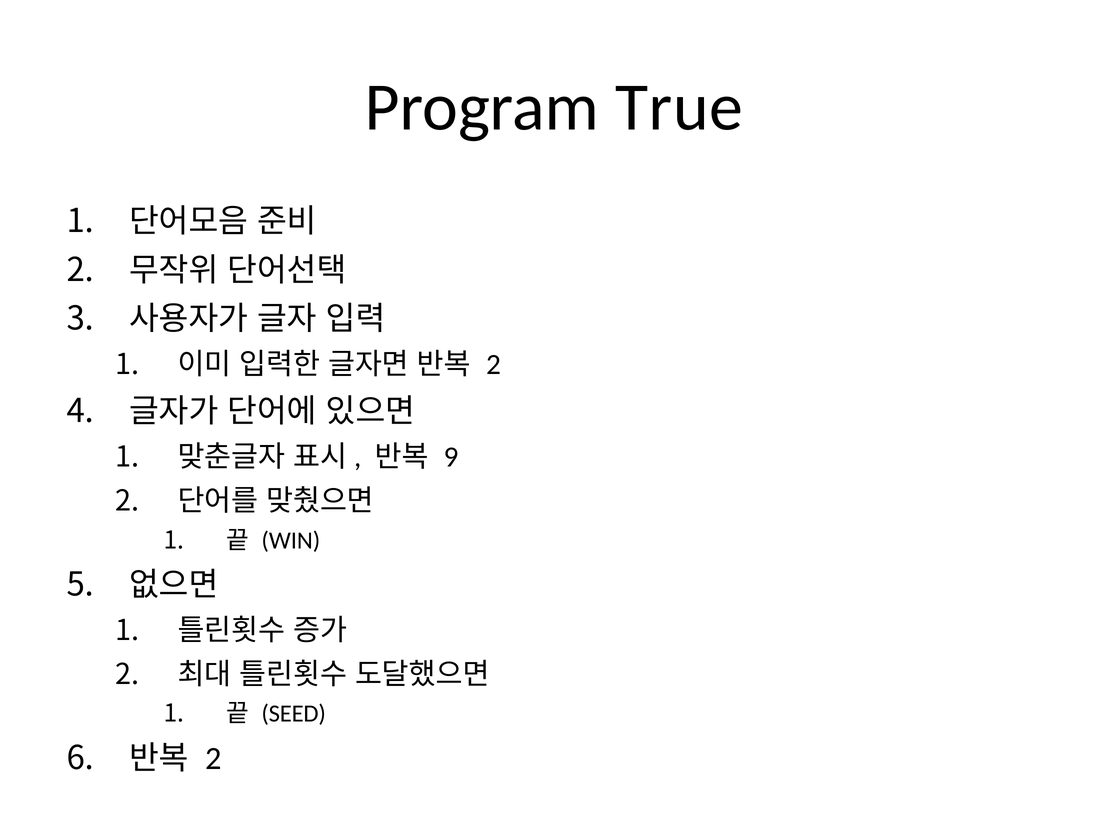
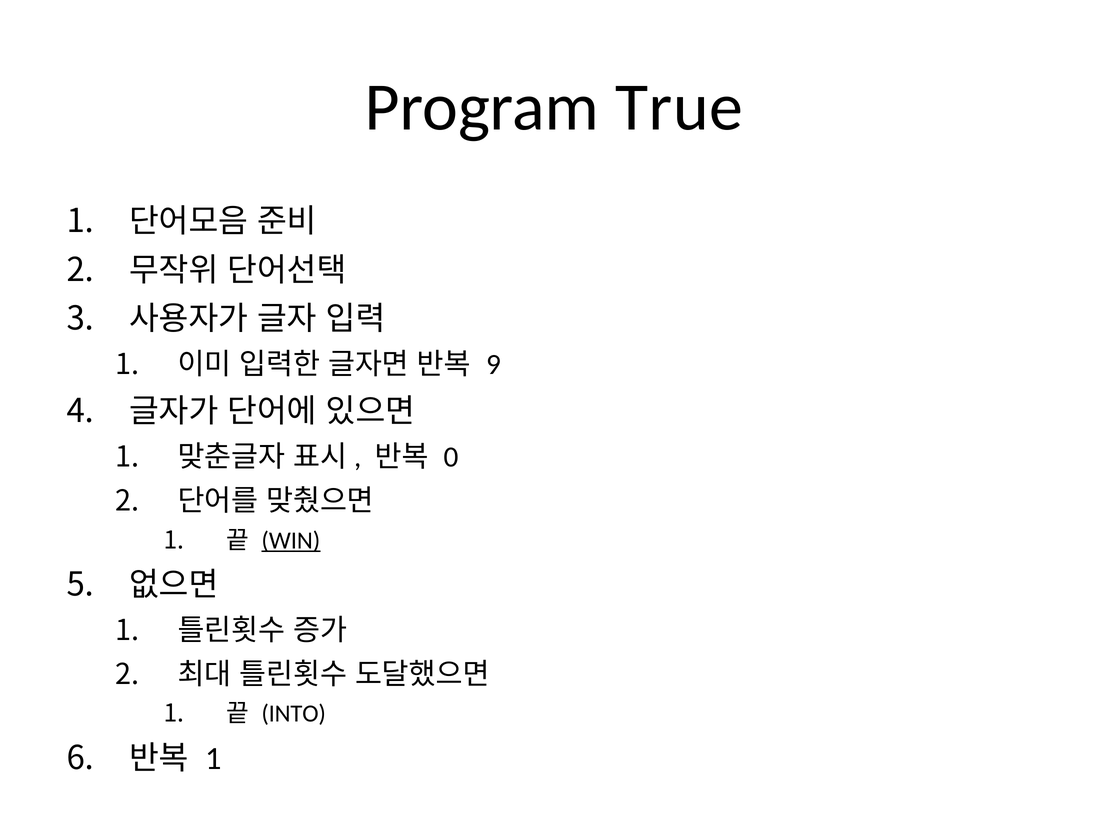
2 at (494, 364): 2 -> 9
9: 9 -> 0
WIN underline: none -> present
SEED: SEED -> INTO
2 at (214, 758): 2 -> 1
